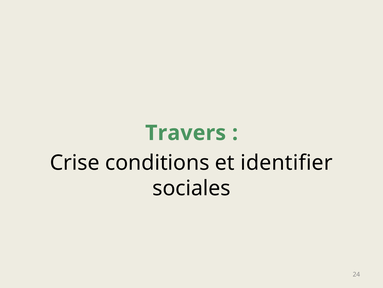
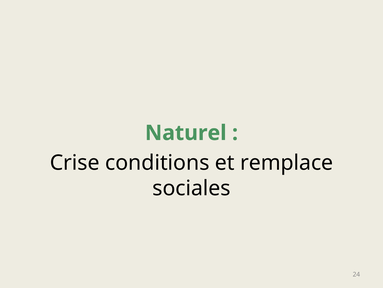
Travers: Travers -> Naturel
identifier: identifier -> remplace
